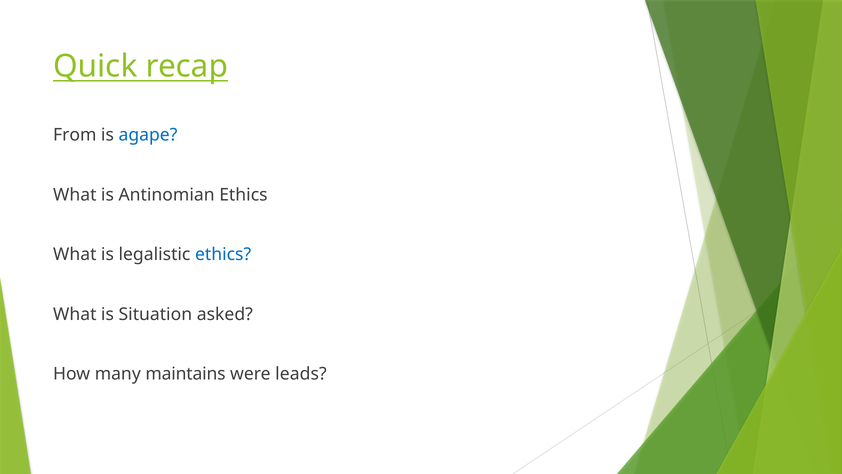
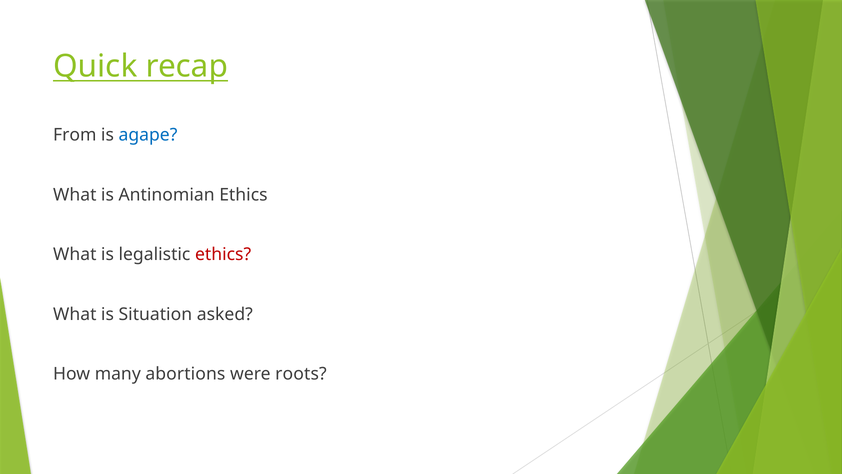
ethics at (223, 254) colour: blue -> red
maintains: maintains -> abortions
leads: leads -> roots
